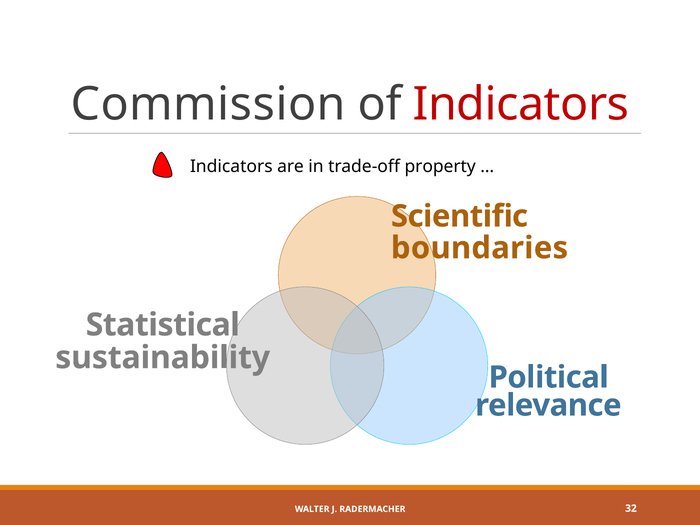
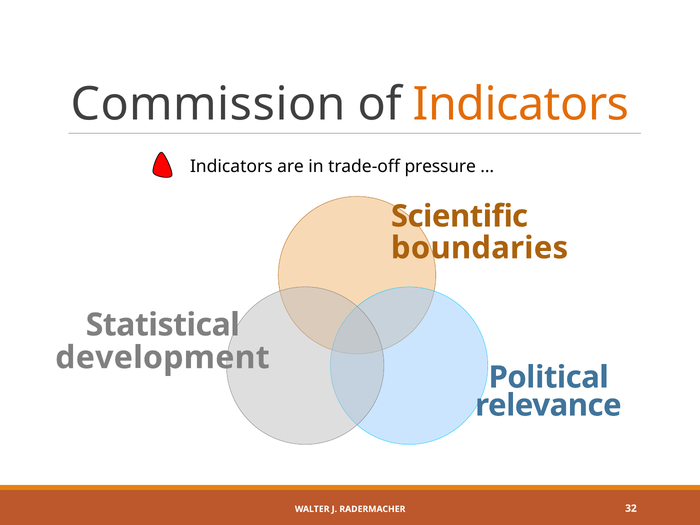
Indicators at (521, 105) colour: red -> orange
property: property -> pressure
sustainability: sustainability -> development
